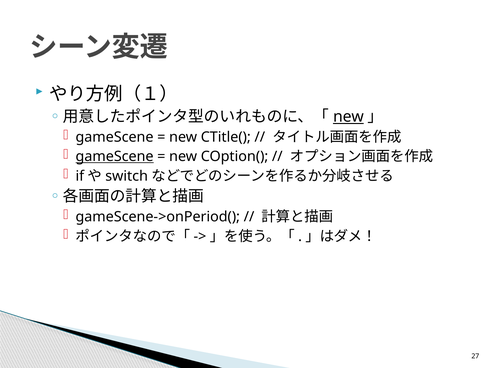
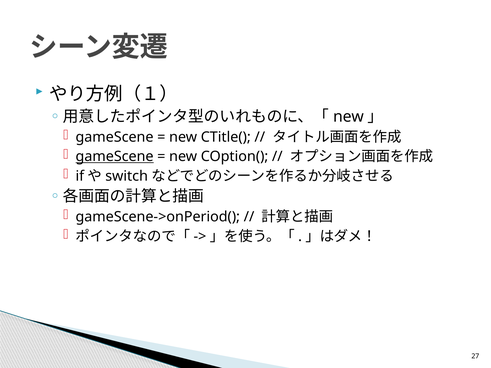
new at (348, 117) underline: present -> none
